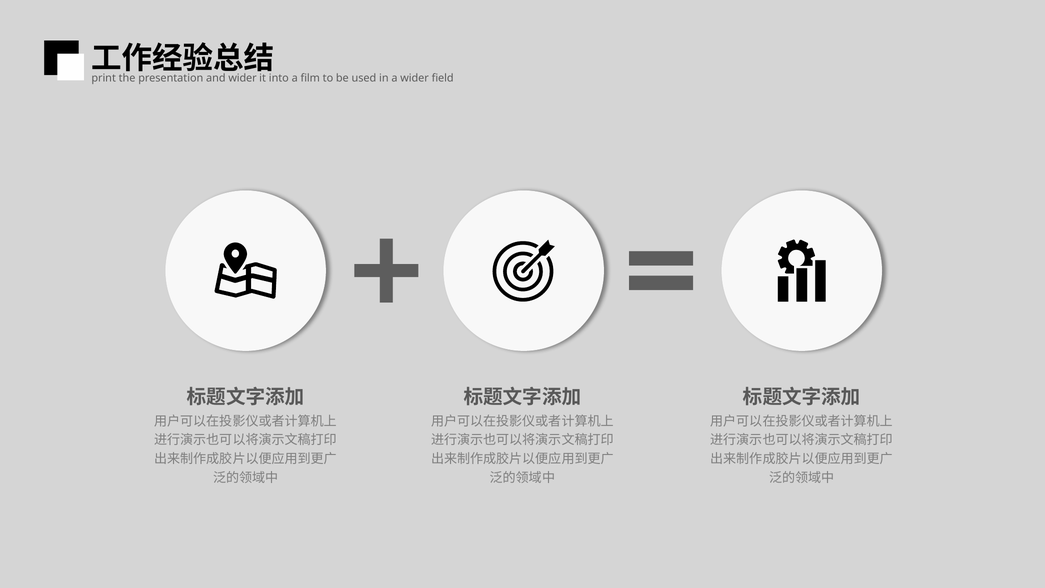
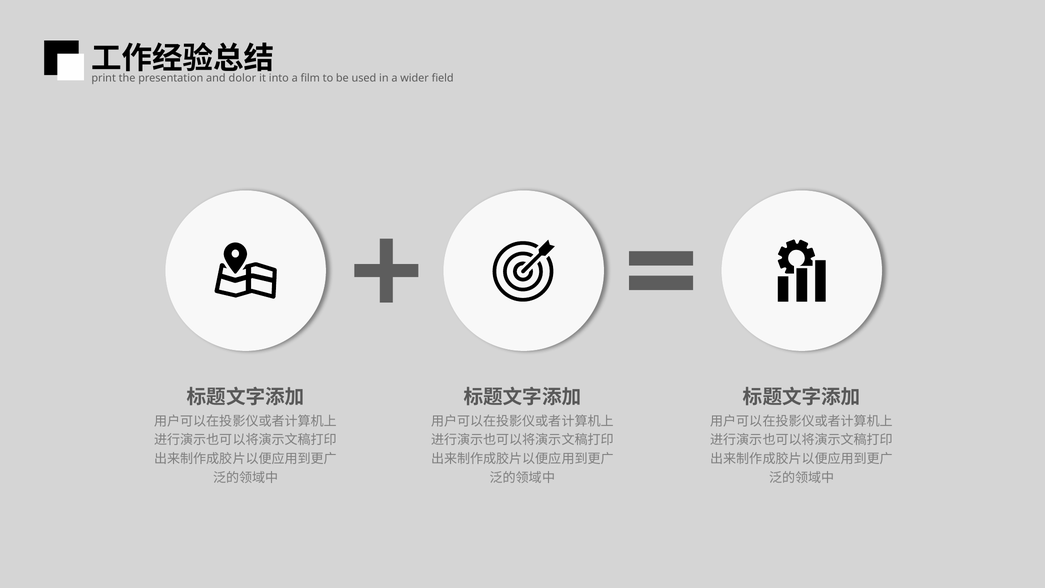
and wider: wider -> dolor
